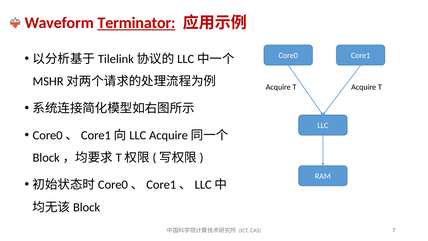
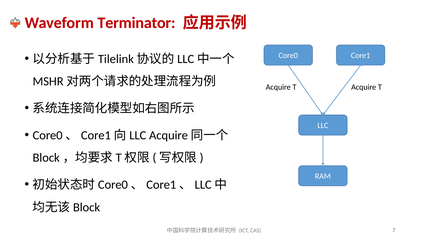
Terminator underline: present -> none
